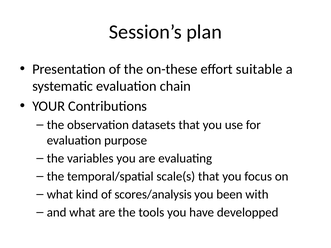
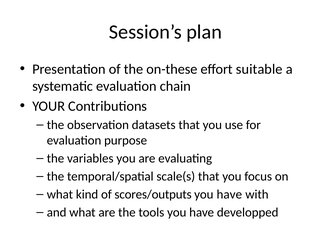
scores/analysis: scores/analysis -> scores/outputs
been at (229, 195): been -> have
